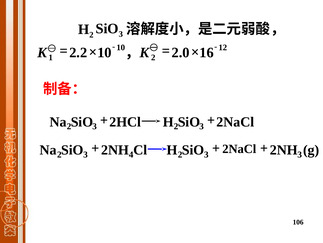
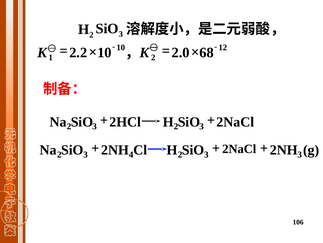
16: 16 -> 68
